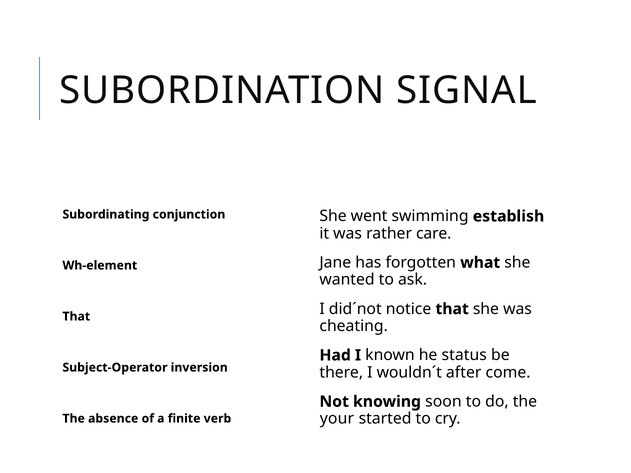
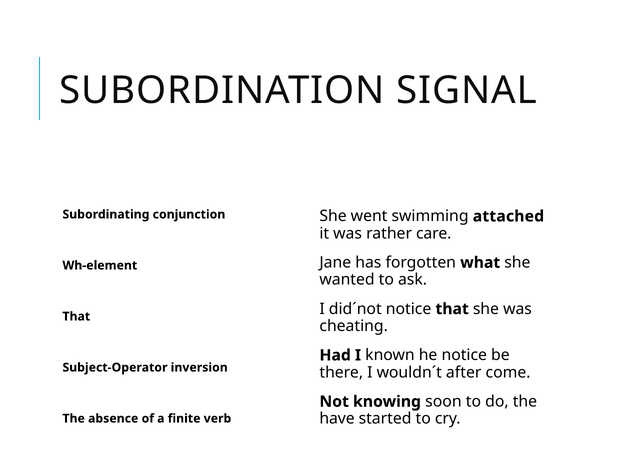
establish: establish -> attached
he status: status -> notice
your: your -> have
